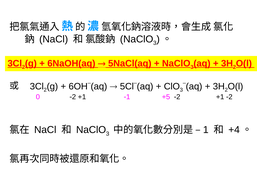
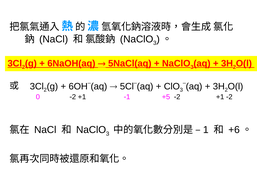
+4: +4 -> +6
